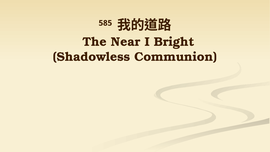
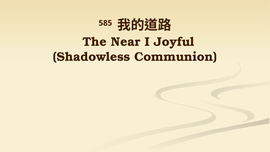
Bright: Bright -> Joyful
